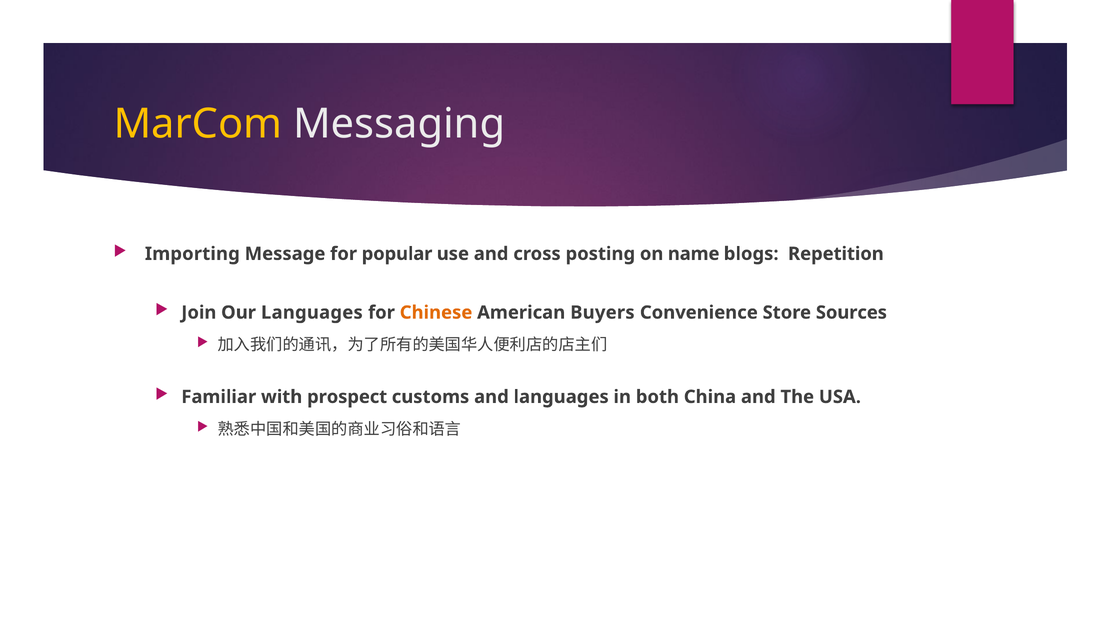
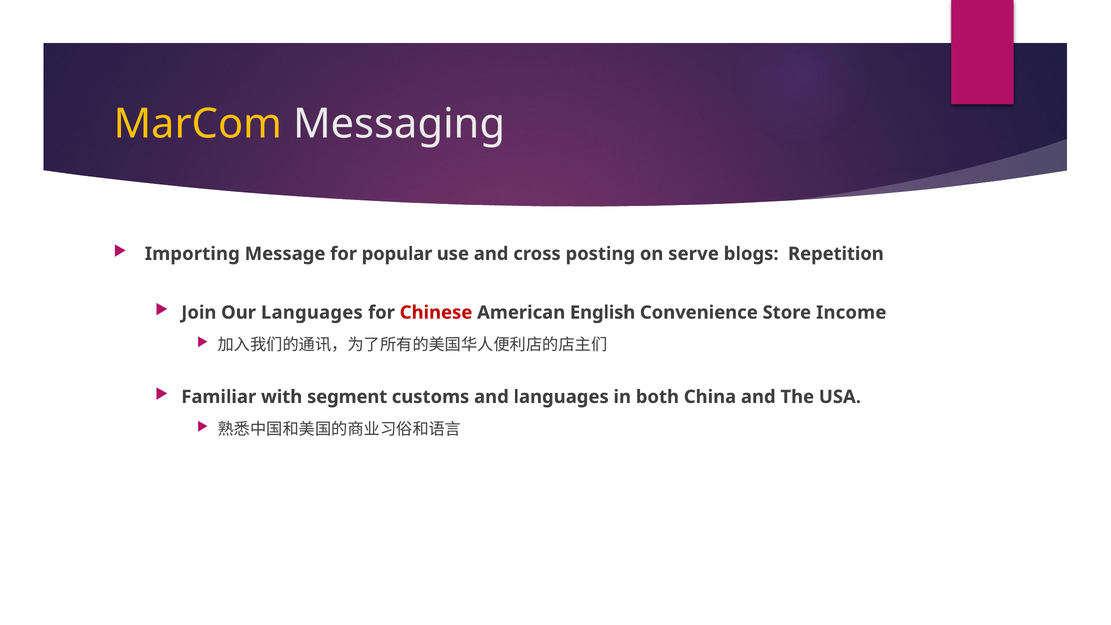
name: name -> serve
Chinese colour: orange -> red
Buyers: Buyers -> English
Sources: Sources -> Income
prospect: prospect -> segment
